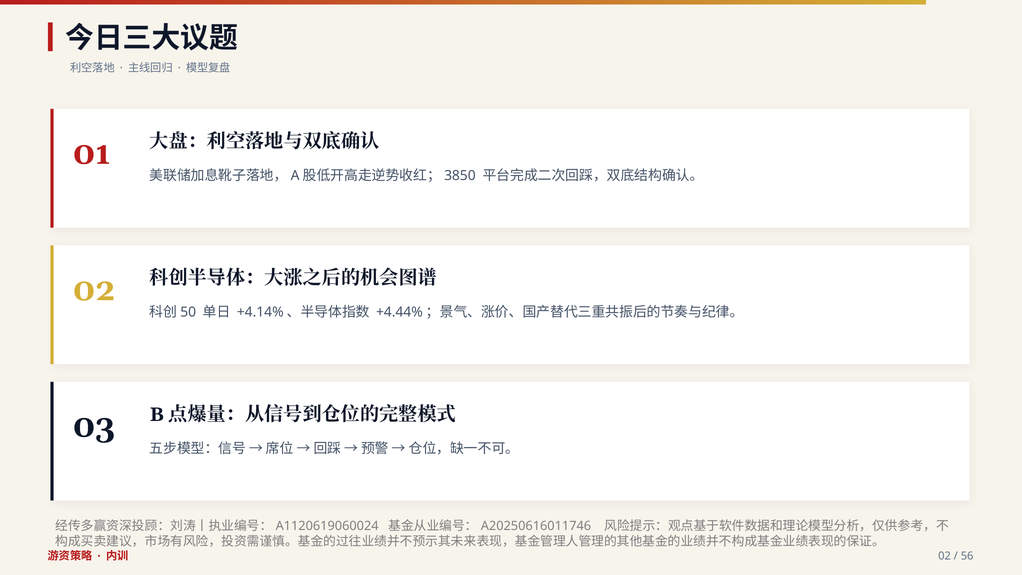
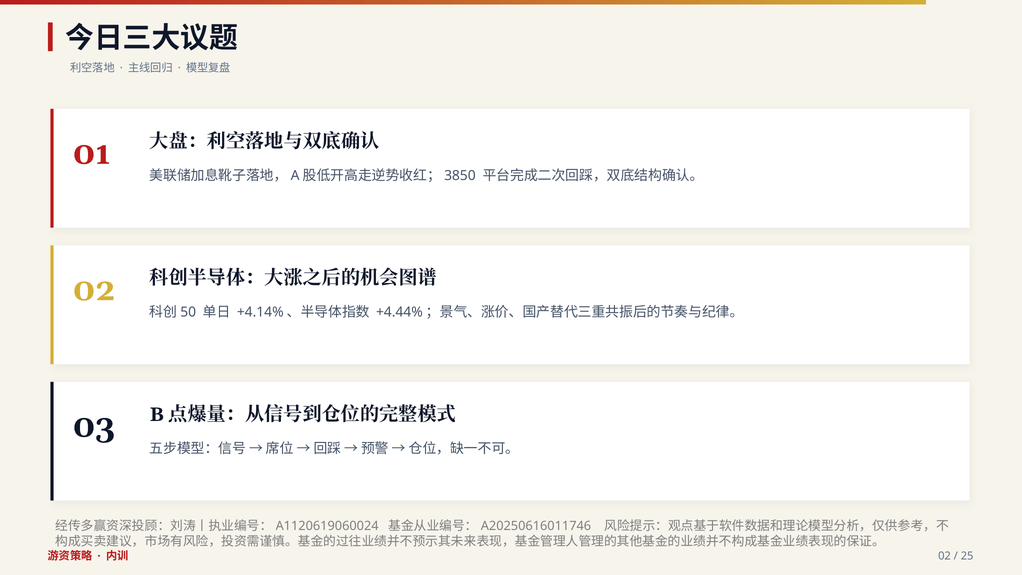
56: 56 -> 25
